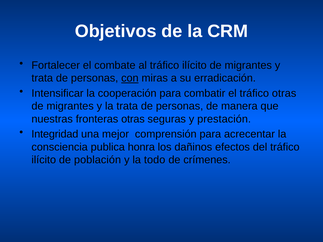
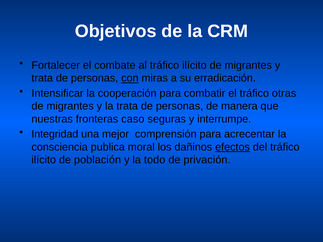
fronteras otras: otras -> caso
prestación: prestación -> interrumpe
honra: honra -> moral
efectos underline: none -> present
crímenes: crímenes -> privación
